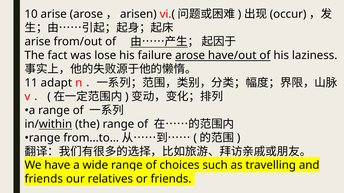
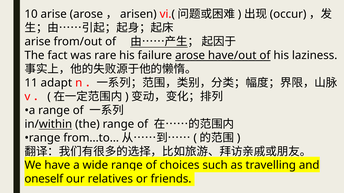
lose: lose -> rare
friends at (44, 179): friends -> oneself
